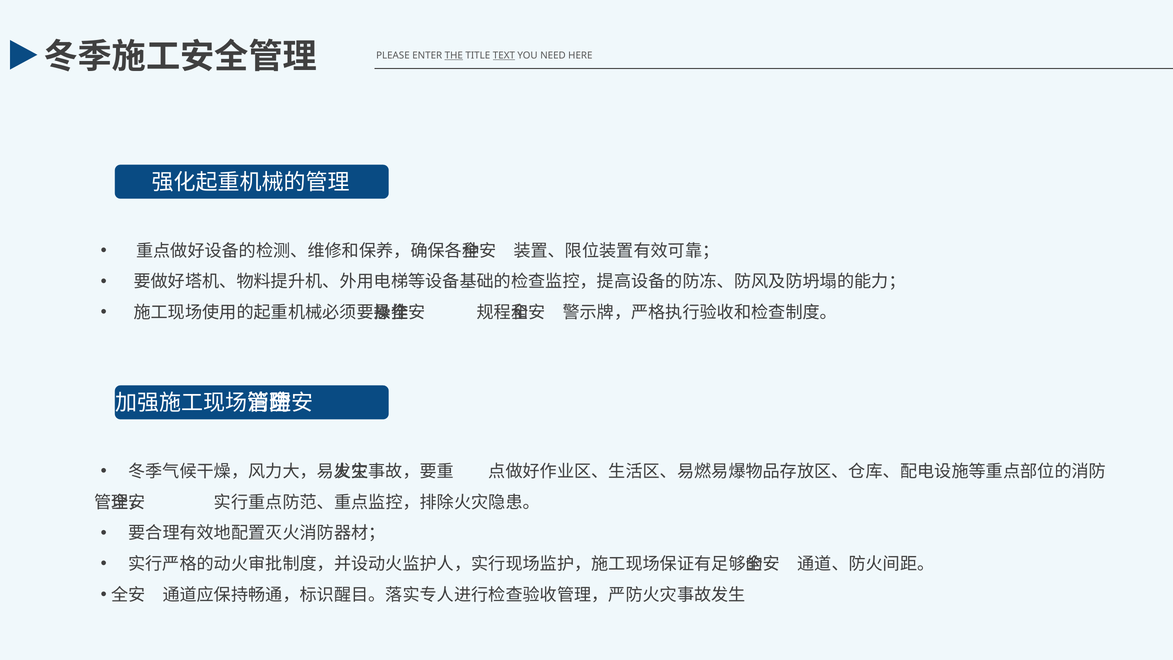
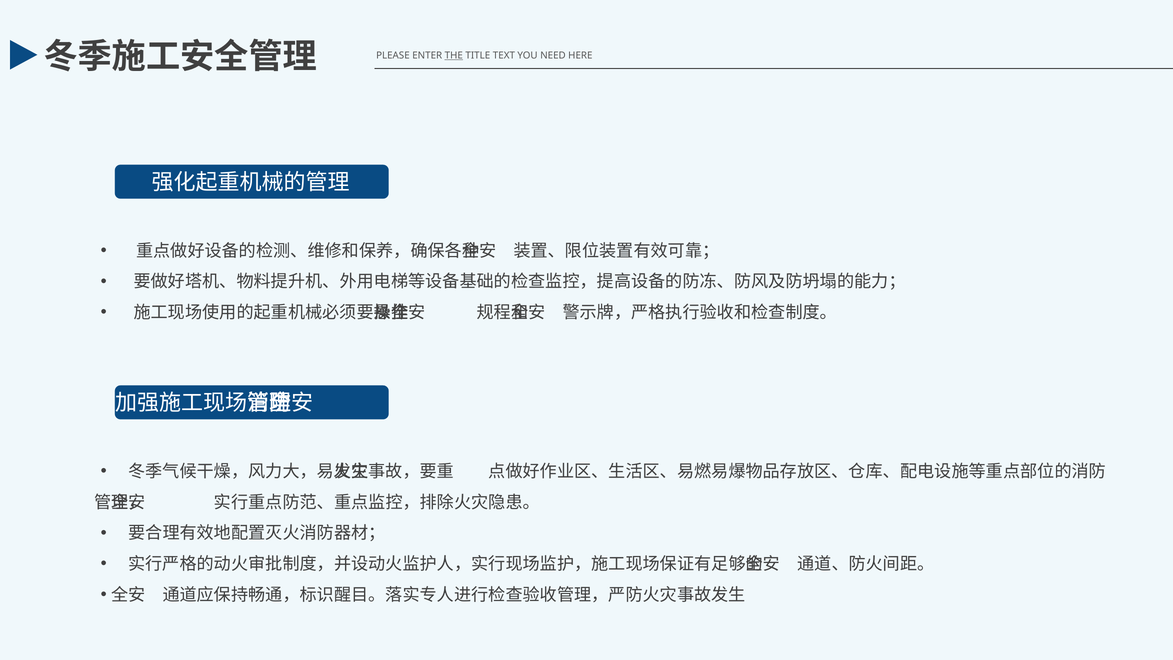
TEXT underline: present -> none
